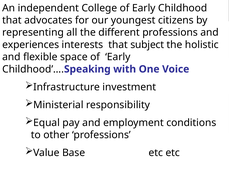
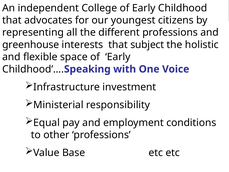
experiences: experiences -> greenhouse
